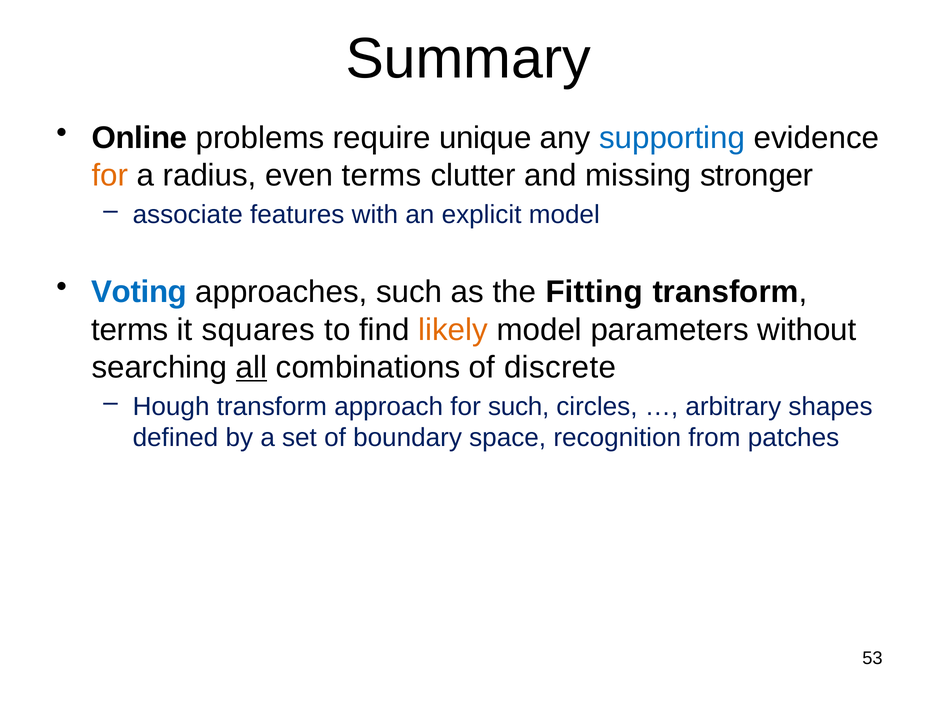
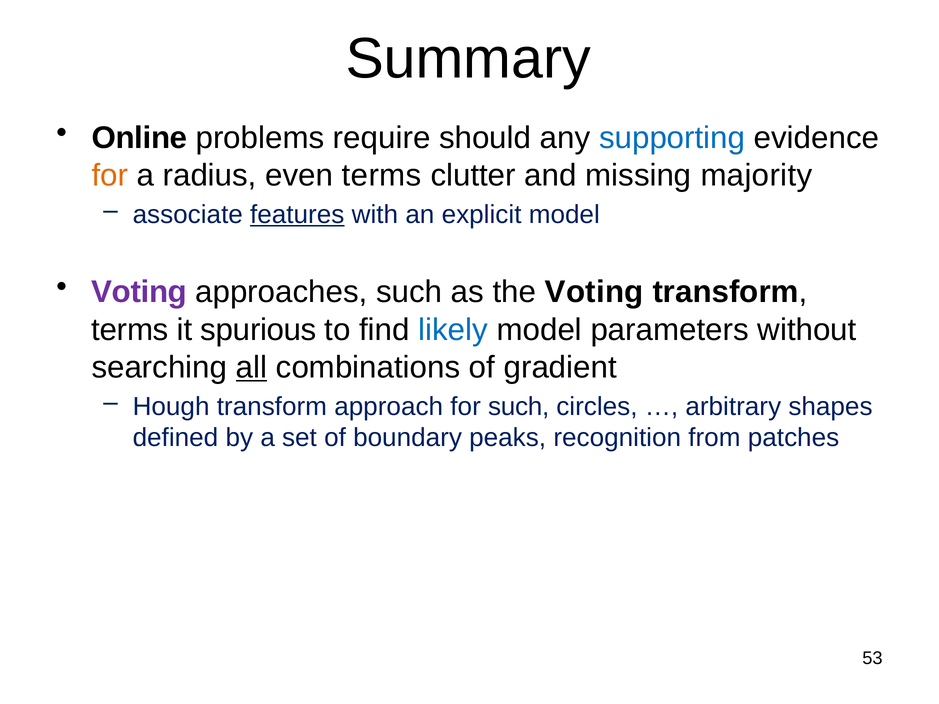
unique: unique -> should
stronger: stronger -> majority
features underline: none -> present
Voting at (139, 292) colour: blue -> purple
the Fitting: Fitting -> Voting
squares: squares -> spurious
likely colour: orange -> blue
discrete: discrete -> gradient
space: space -> peaks
